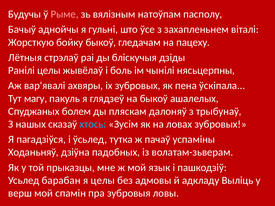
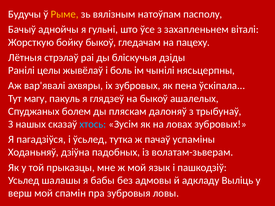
Рыме colour: pink -> yellow
барабан: барабан -> шалашы
я целы: целы -> бабы
